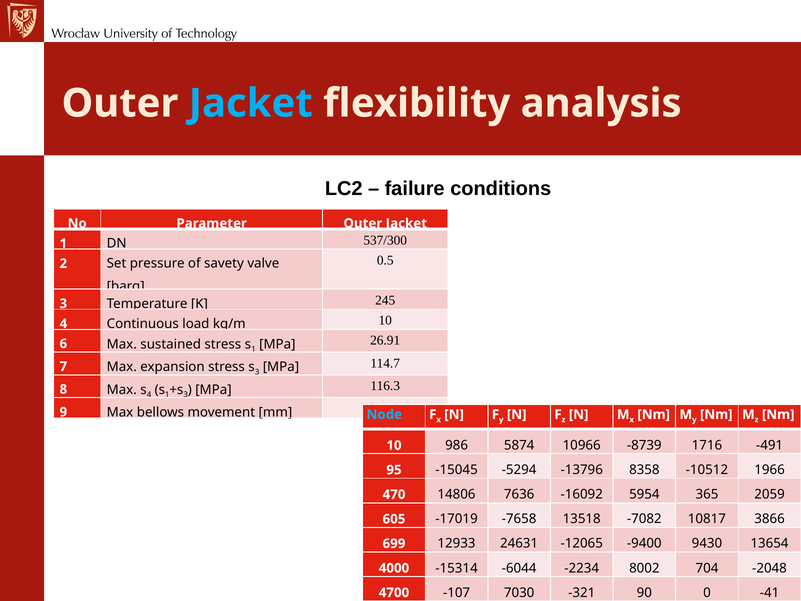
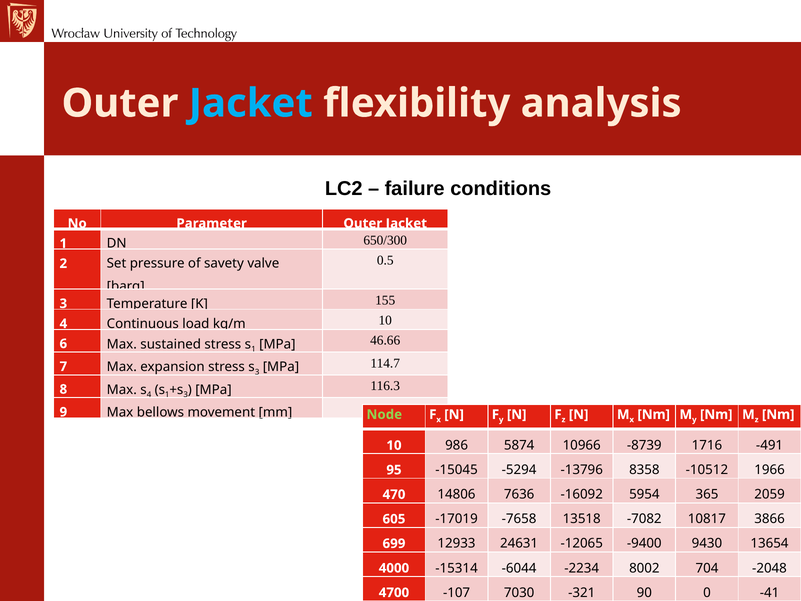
537/300: 537/300 -> 650/300
245: 245 -> 155
26.91: 26.91 -> 46.66
Node colour: light blue -> light green
